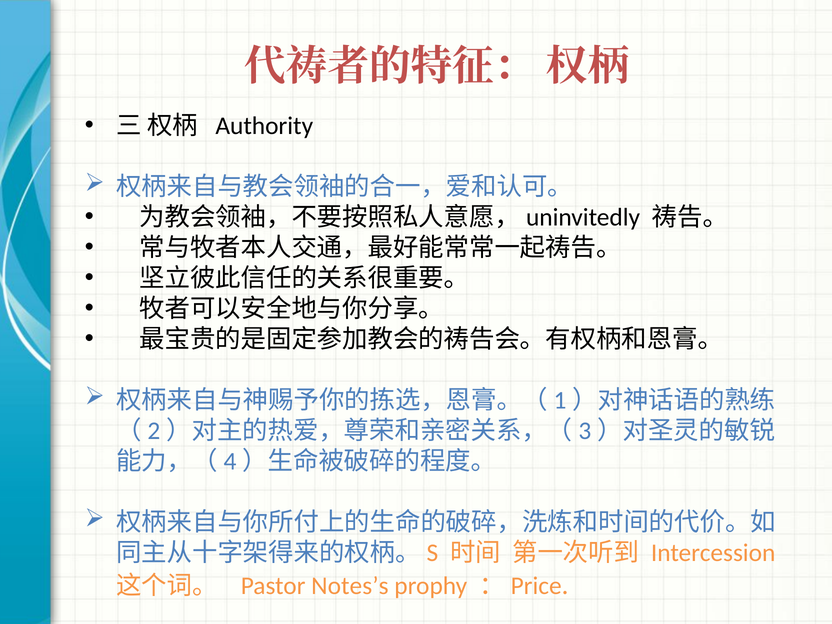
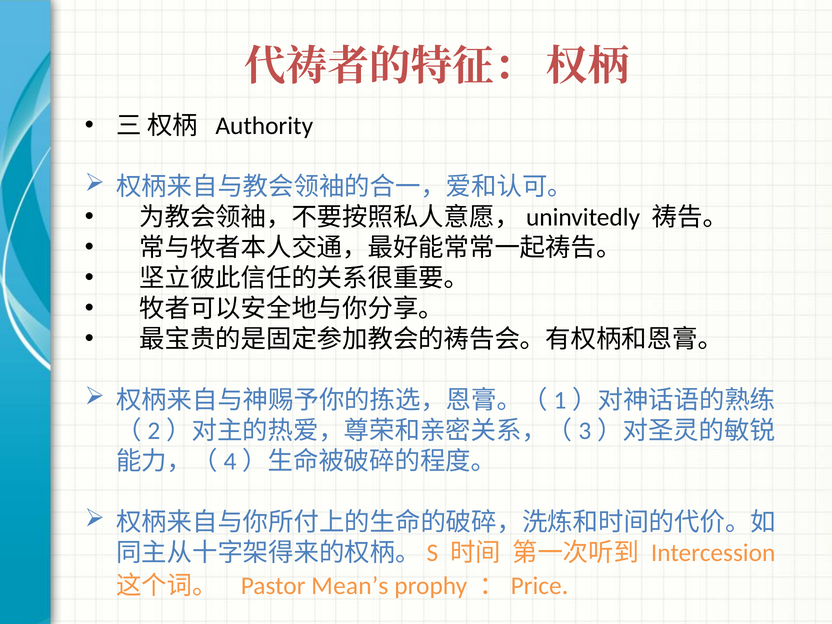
Notes’s: Notes’s -> Mean’s
